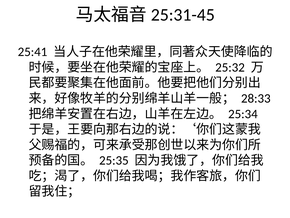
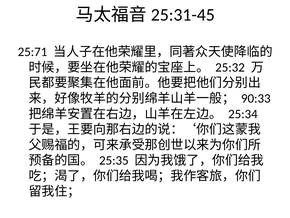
25:41: 25:41 -> 25:71
28:33: 28:33 -> 90:33
